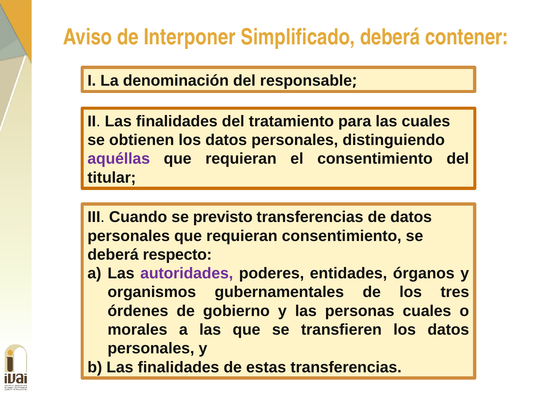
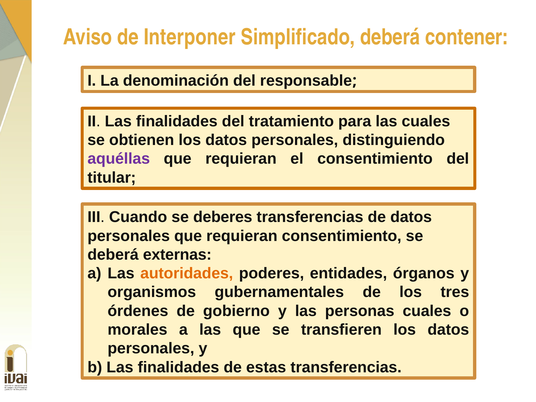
previsto: previsto -> deberes
respecto: respecto -> externas
autoridades colour: purple -> orange
